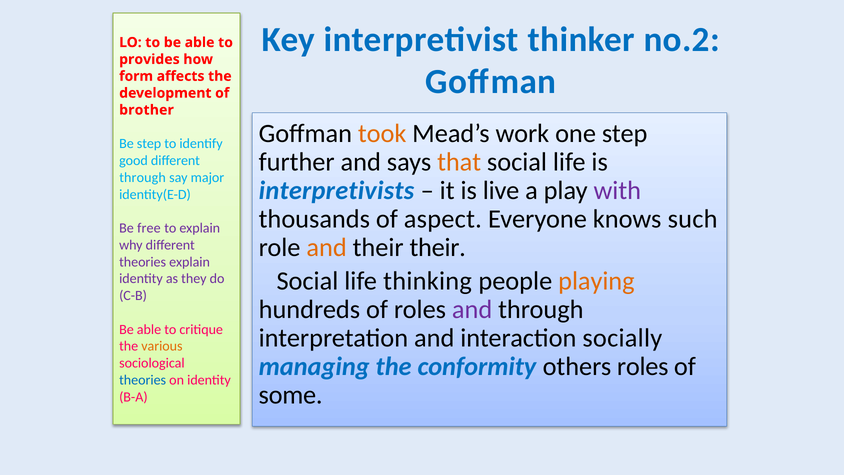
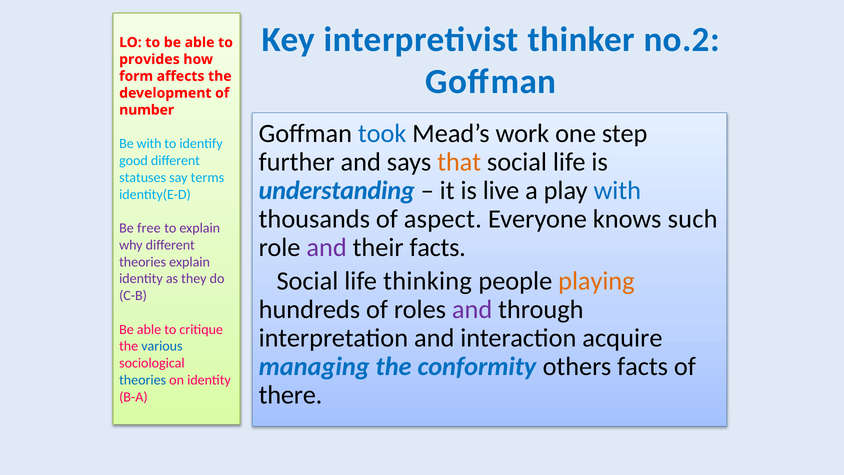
brother: brother -> number
took colour: orange -> blue
Be step: step -> with
through at (143, 177): through -> statuses
major: major -> terms
interpretivists: interpretivists -> understanding
with at (617, 191) colour: purple -> blue
and at (327, 248) colour: orange -> purple
their their: their -> facts
socially: socially -> acquire
various colour: orange -> blue
others roles: roles -> facts
some: some -> there
